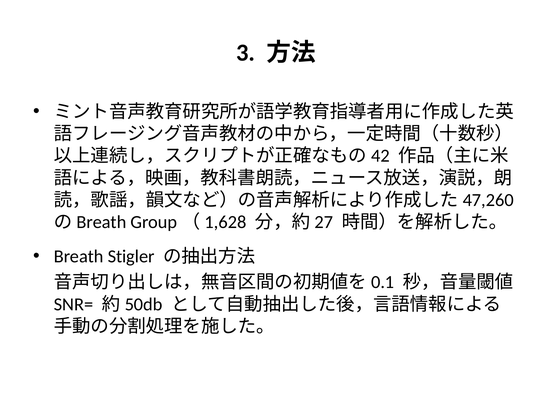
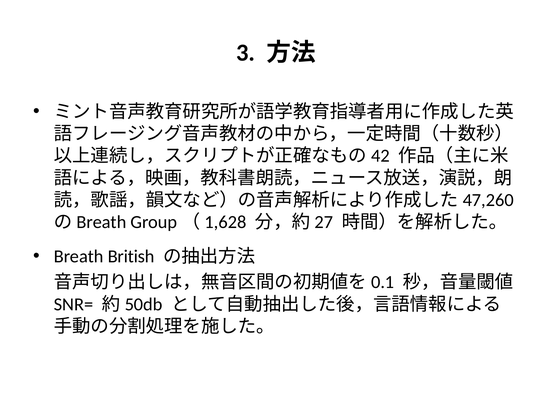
Stigler: Stigler -> British
